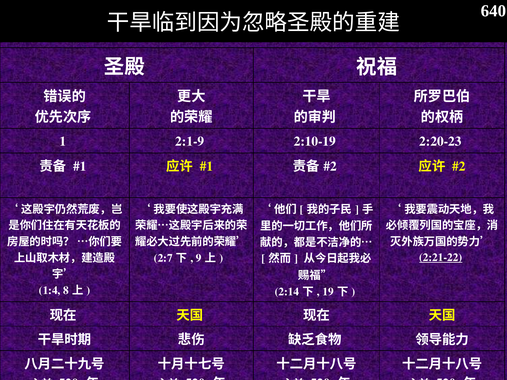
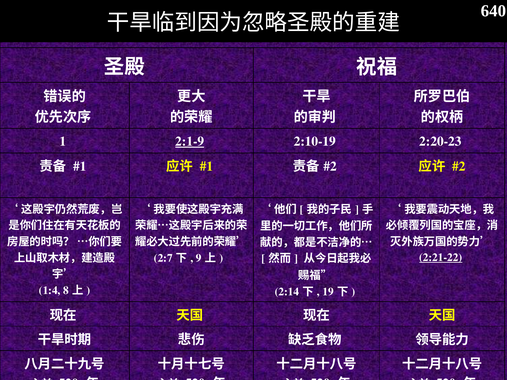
2:1-9 underline: none -> present
